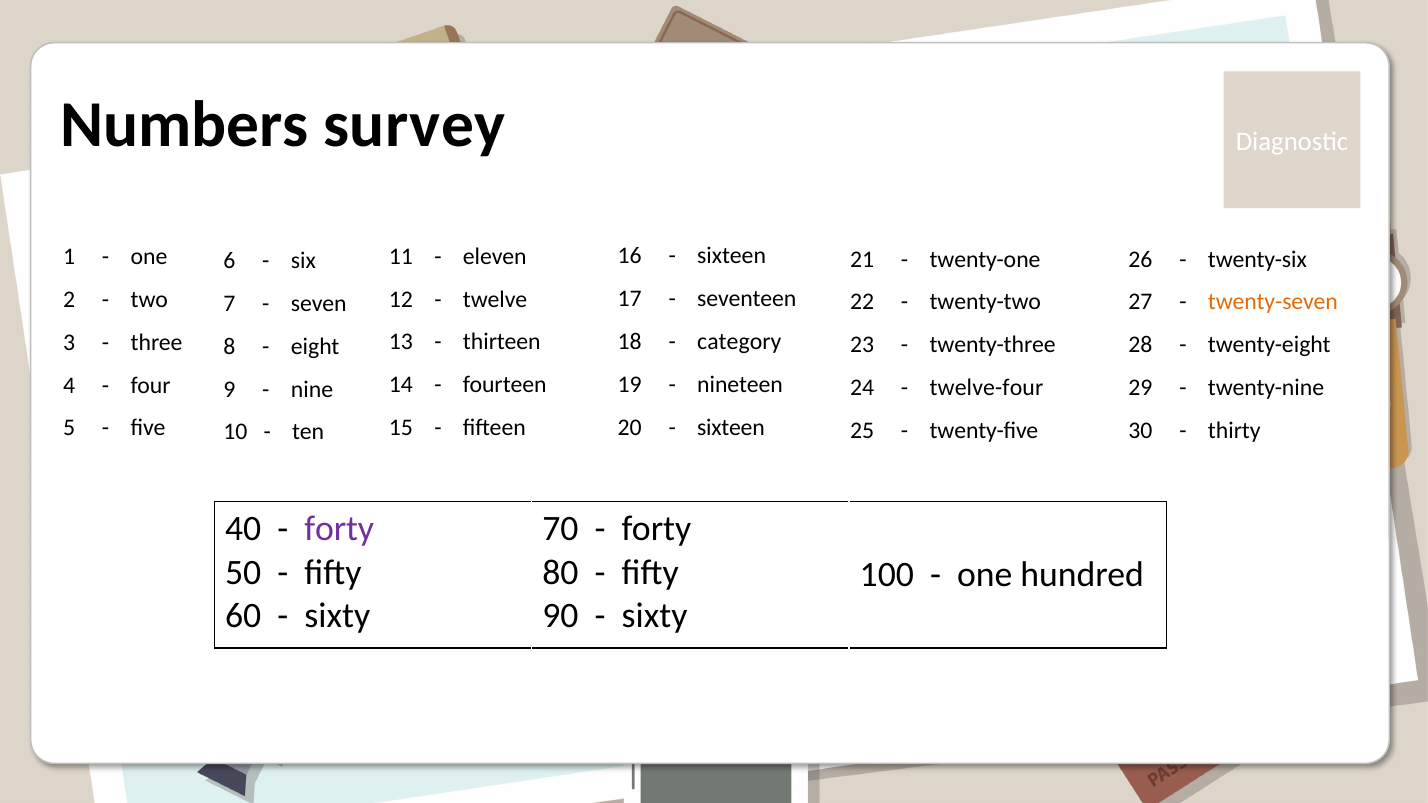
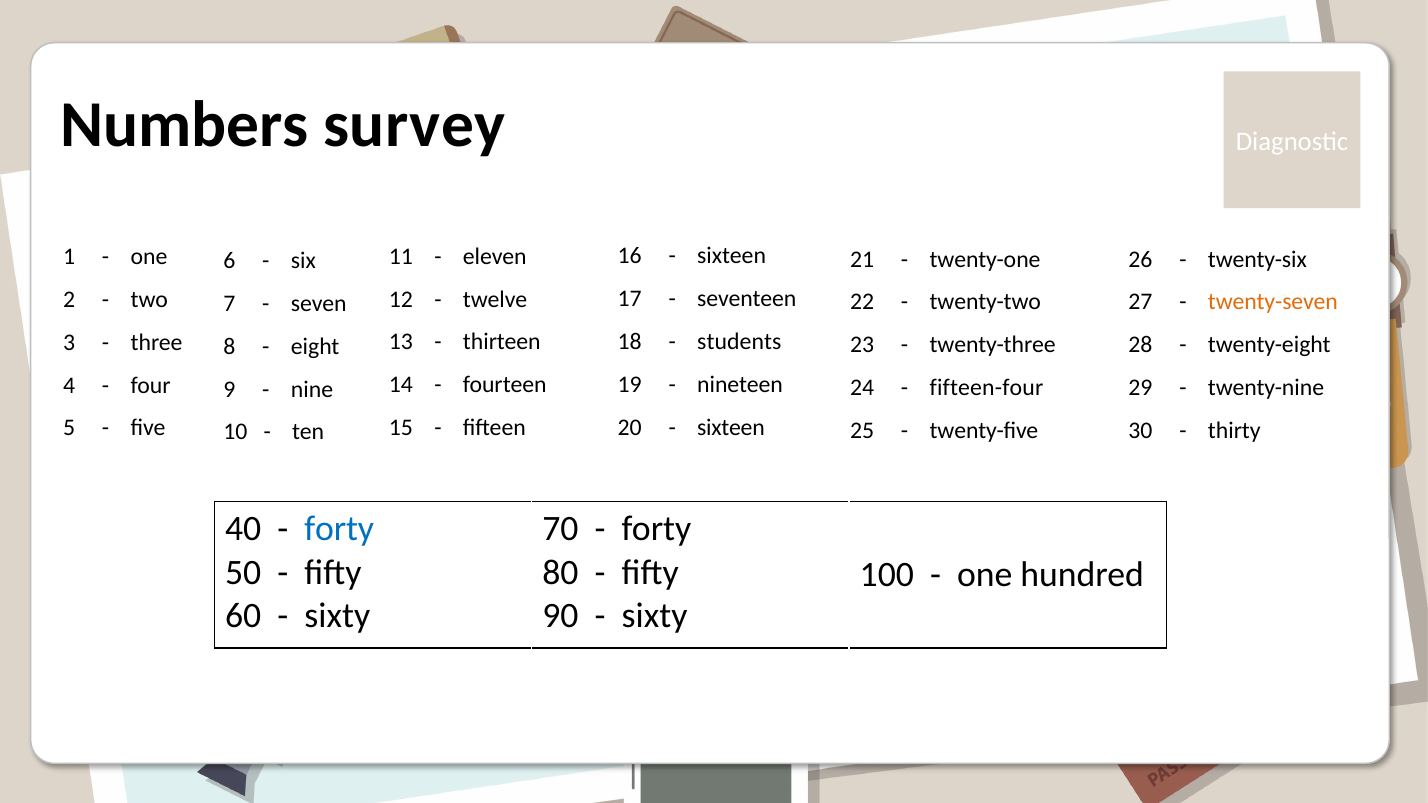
category: category -> students
twelve-four: twelve-four -> fifteen-four
forty at (339, 529) colour: purple -> blue
